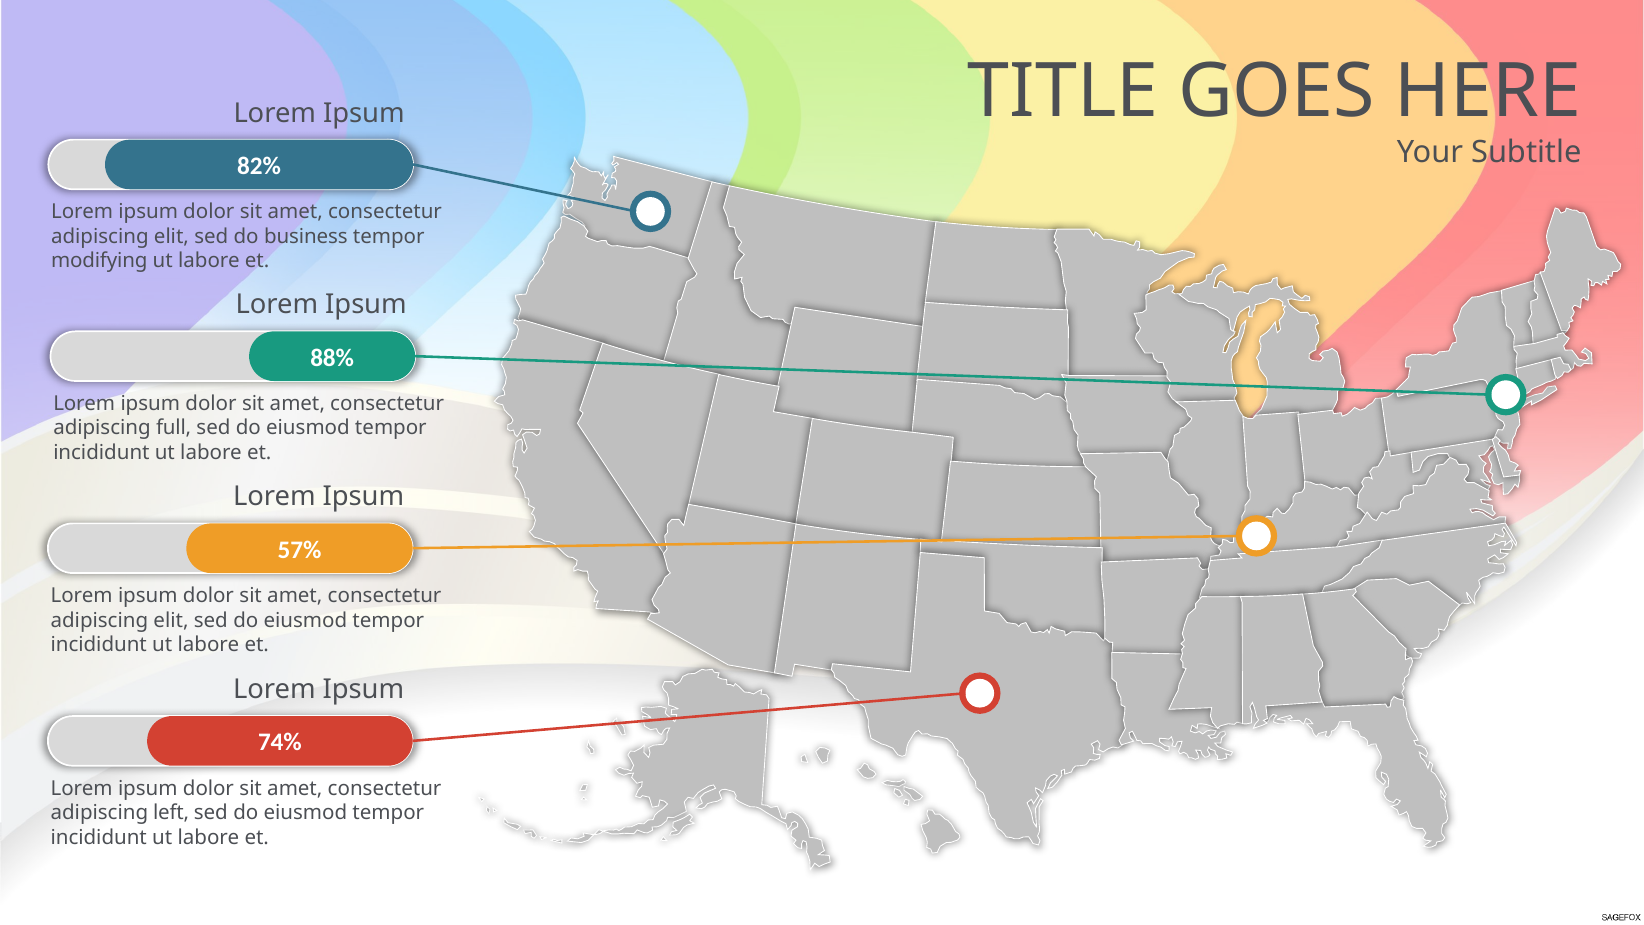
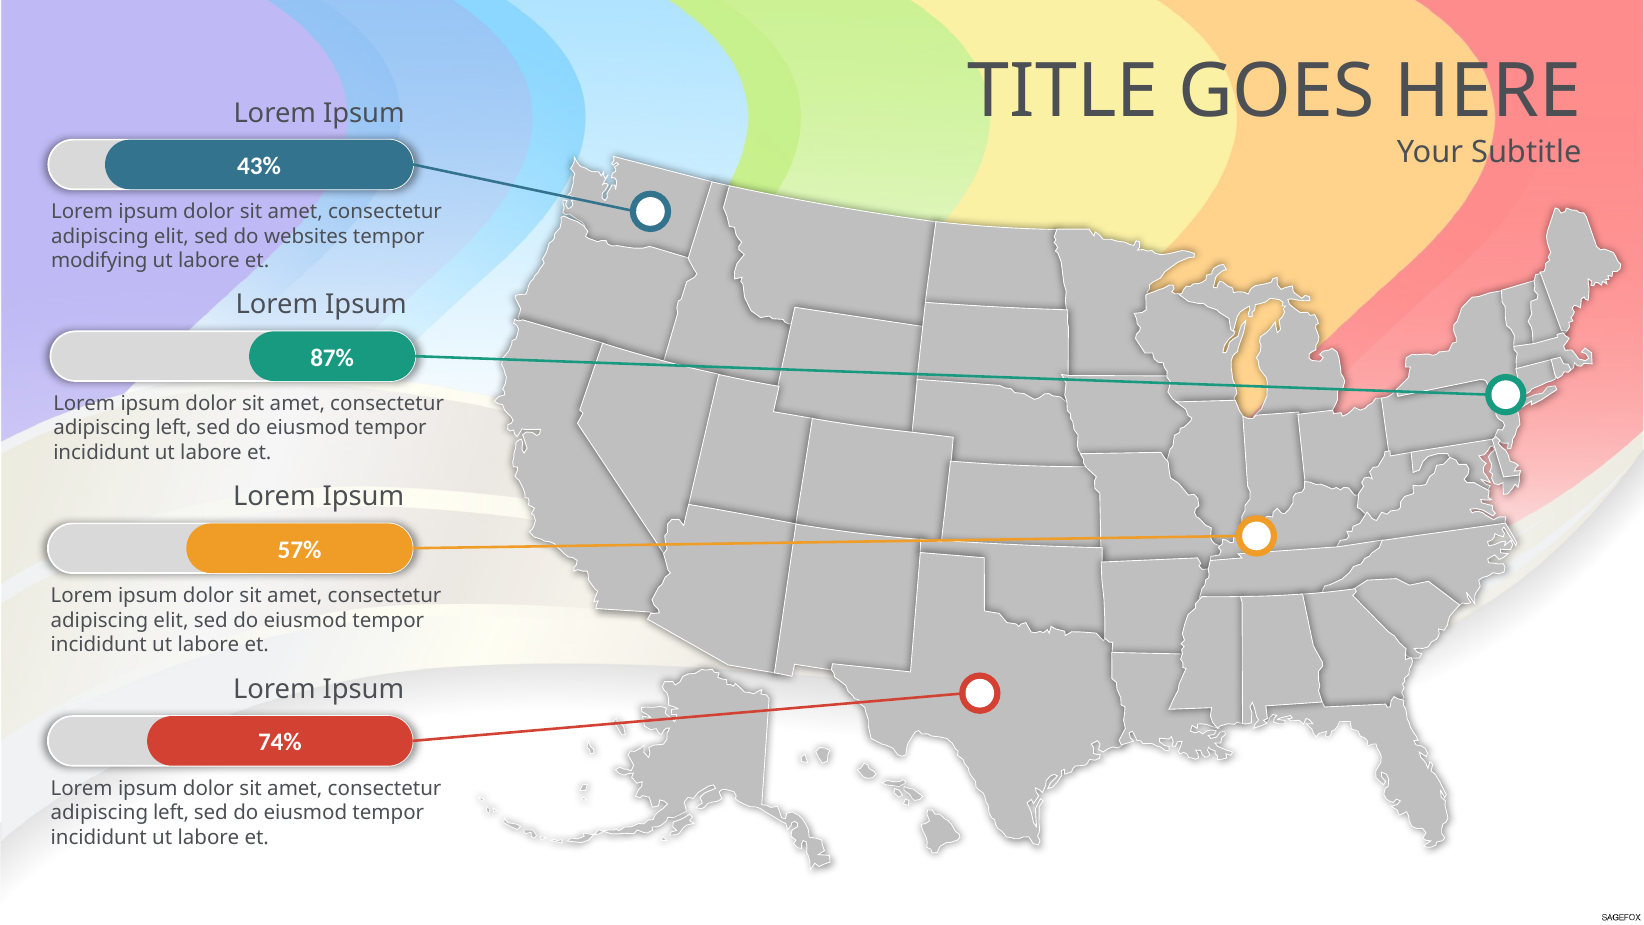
82%: 82% -> 43%
business: business -> websites
88%: 88% -> 87%
full at (174, 428): full -> left
